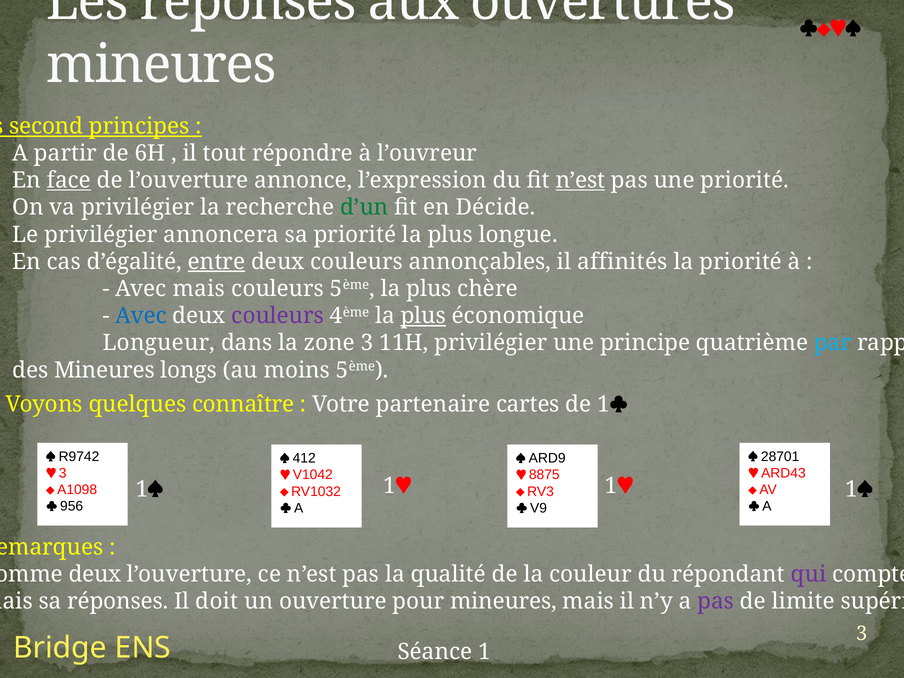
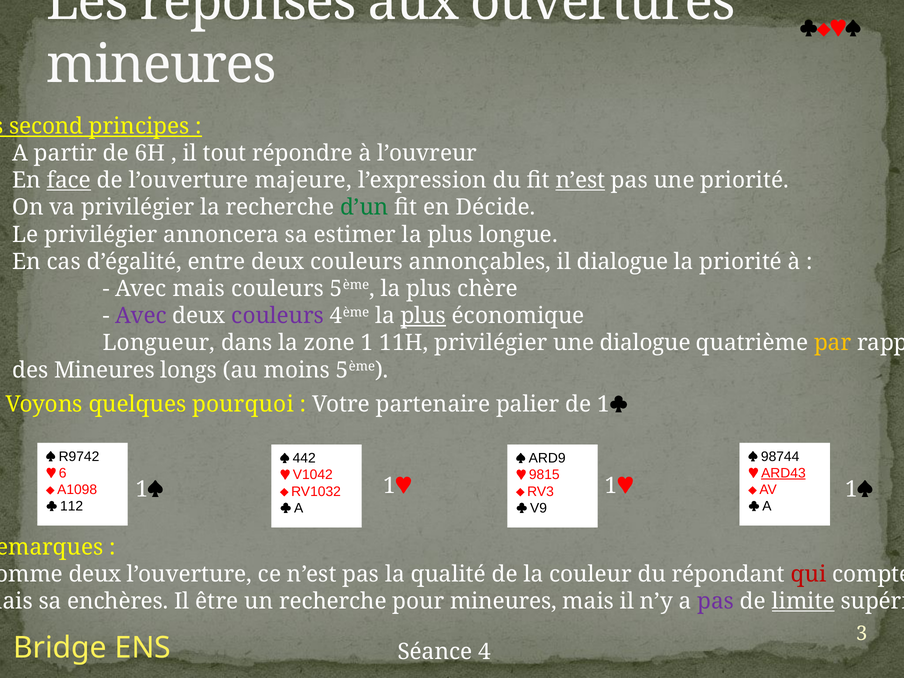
annonce: annonce -> majeure
sa priorité: priorité -> estimer
entre underline: present -> none
il affinités: affinités -> dialogue
Avec at (141, 316) colour: blue -> purple
zone 3: 3 -> 1
une principe: principe -> dialogue
par colour: light blue -> yellow
connaître: connaître -> pourquoi
cartes: cartes -> palier
28701: 28701 -> 98744
412: 412 -> 442
3 at (63, 473): 3 -> 6
ARD43 underline: none -> present
8875: 8875 -> 9815
956: 956 -> 112
qui colour: purple -> red
sa réponses: réponses -> enchères
doit: doit -> être
un ouverture: ouverture -> recherche
limite underline: none -> present
1: 1 -> 4
